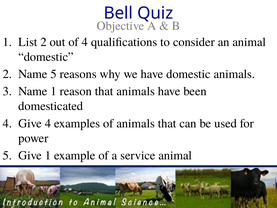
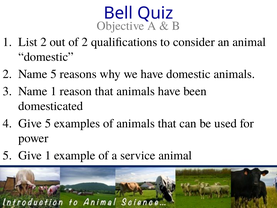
of 4: 4 -> 2
Give 4: 4 -> 5
